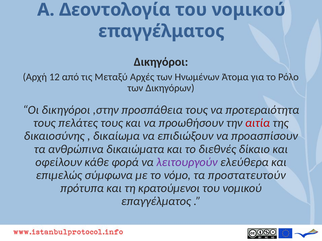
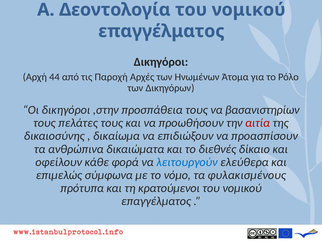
12: 12 -> 44
Μεταξύ: Μεταξύ -> Παροχή
προτεραιότητα: προτεραιότητα -> βασανιστηρίων
λειτουργούν colour: purple -> blue
προστατευτούν: προστατευτούν -> φυλακισμένους
